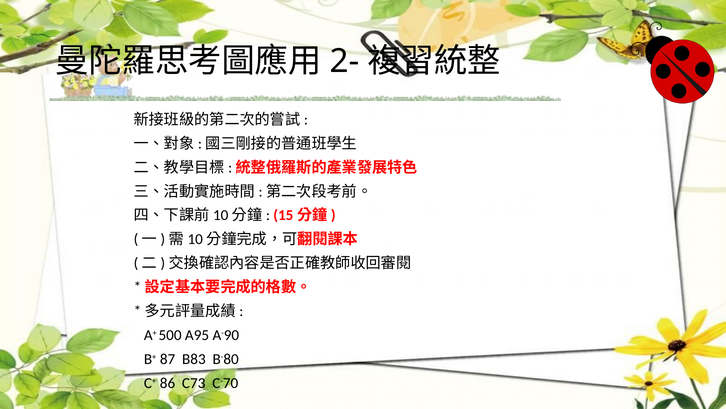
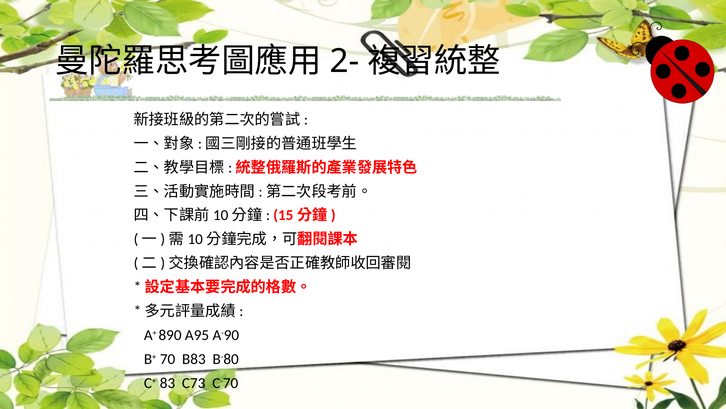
500: 500 -> 890
87: 87 -> 70
86: 86 -> 83
